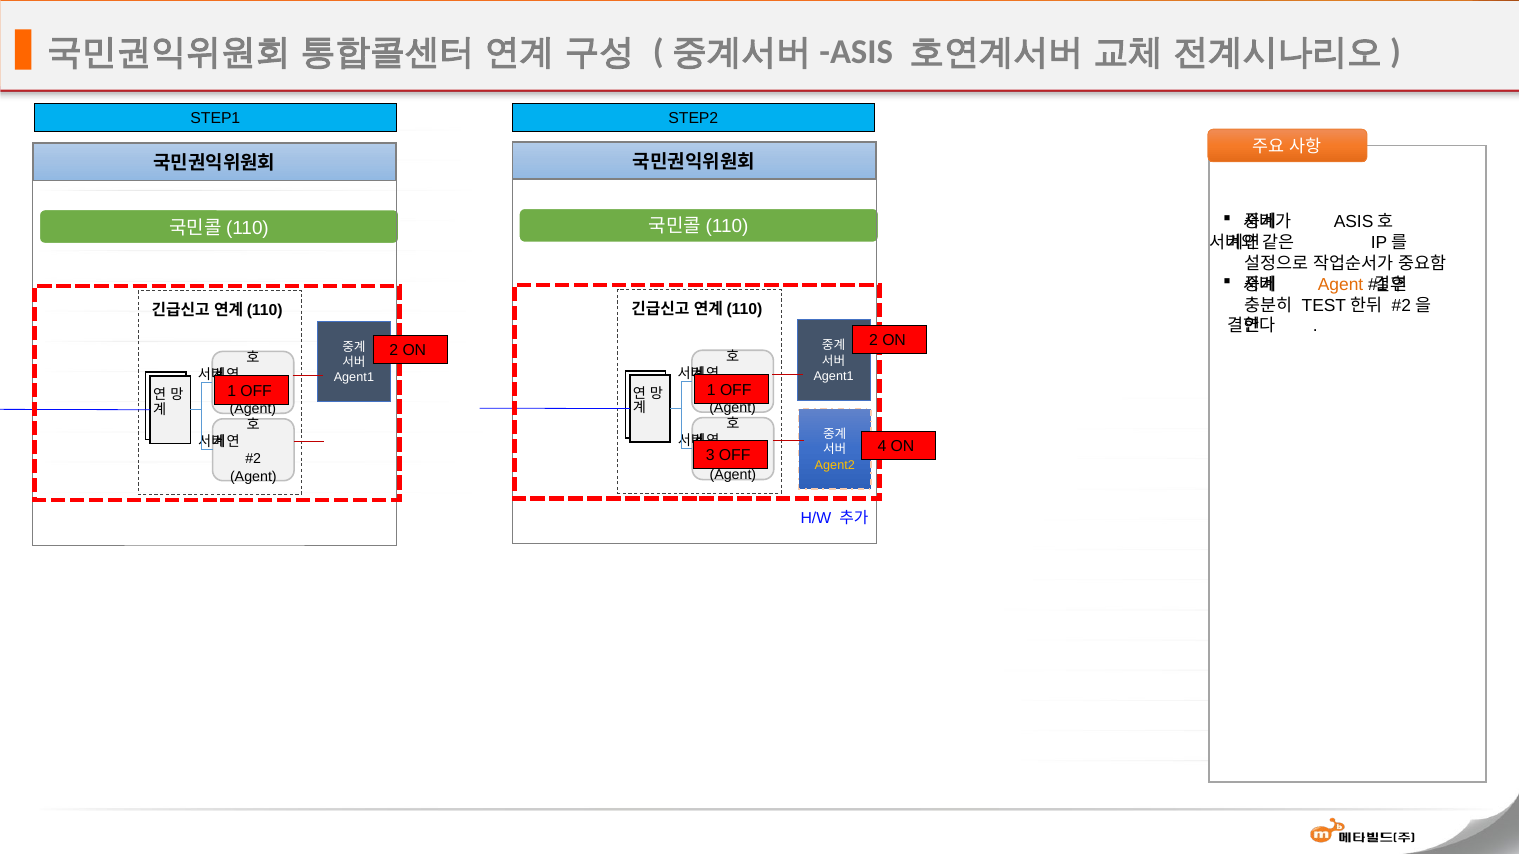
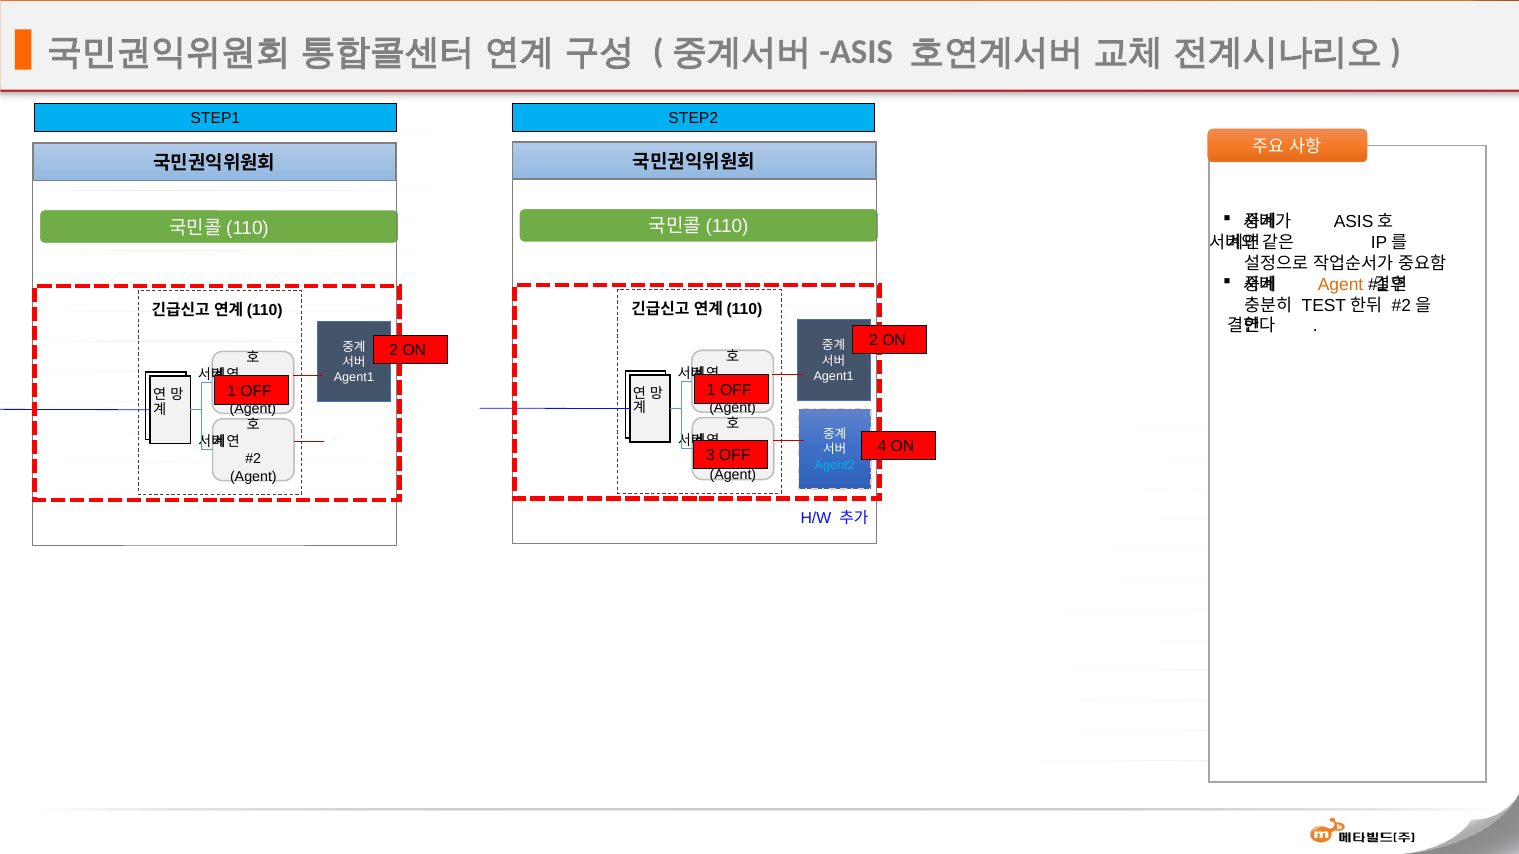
Agent2 colour: yellow -> light blue
